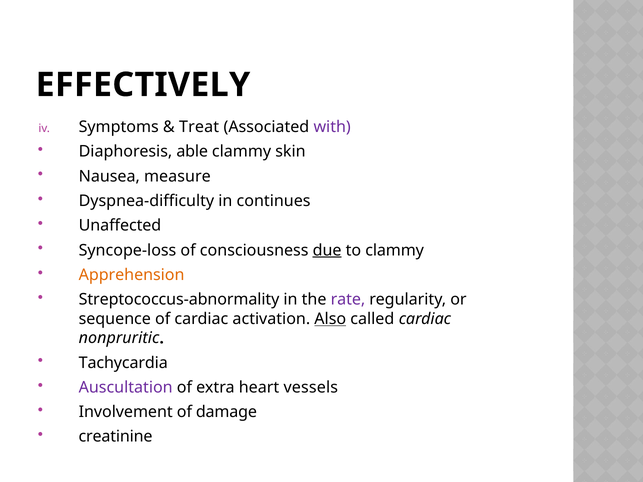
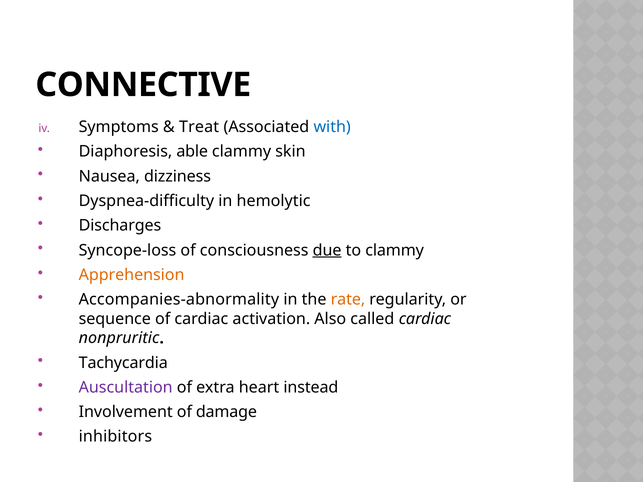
EFFECTIVELY: EFFECTIVELY -> CONNECTIVE
with colour: purple -> blue
measure: measure -> dizziness
continues: continues -> hemolytic
Unaffected: Unaffected -> Discharges
Streptococcus-abnormality: Streptococcus-abnormality -> Accompanies-abnormality
rate colour: purple -> orange
Also underline: present -> none
vessels: vessels -> instead
creatinine: creatinine -> inhibitors
